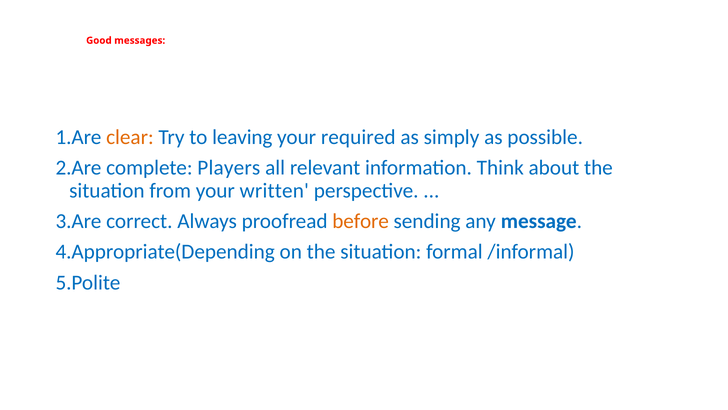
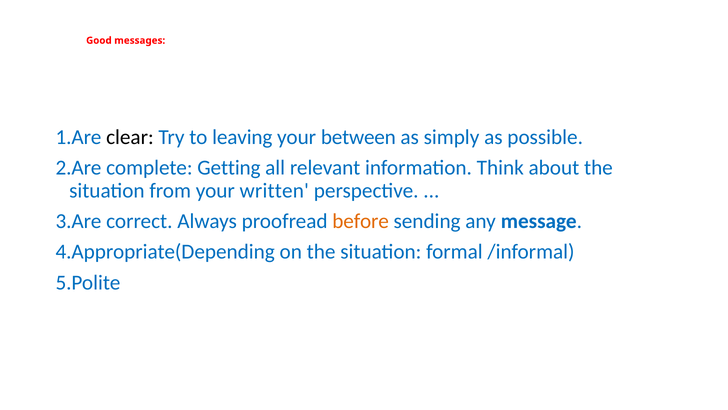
clear colour: orange -> black
required: required -> between
Players: Players -> Getting
